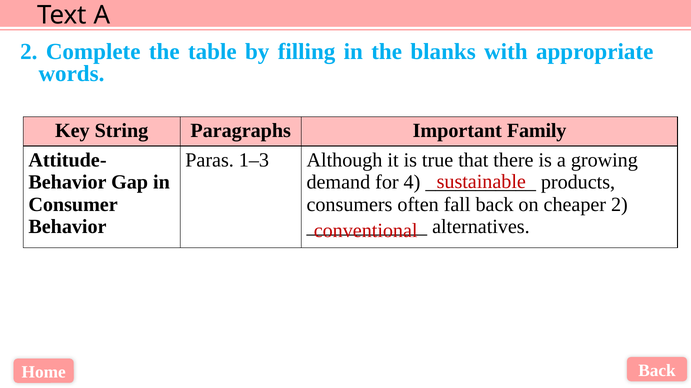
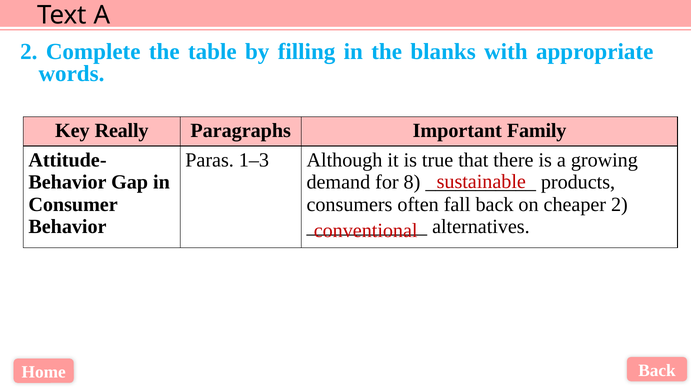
String: String -> Really
4: 4 -> 8
